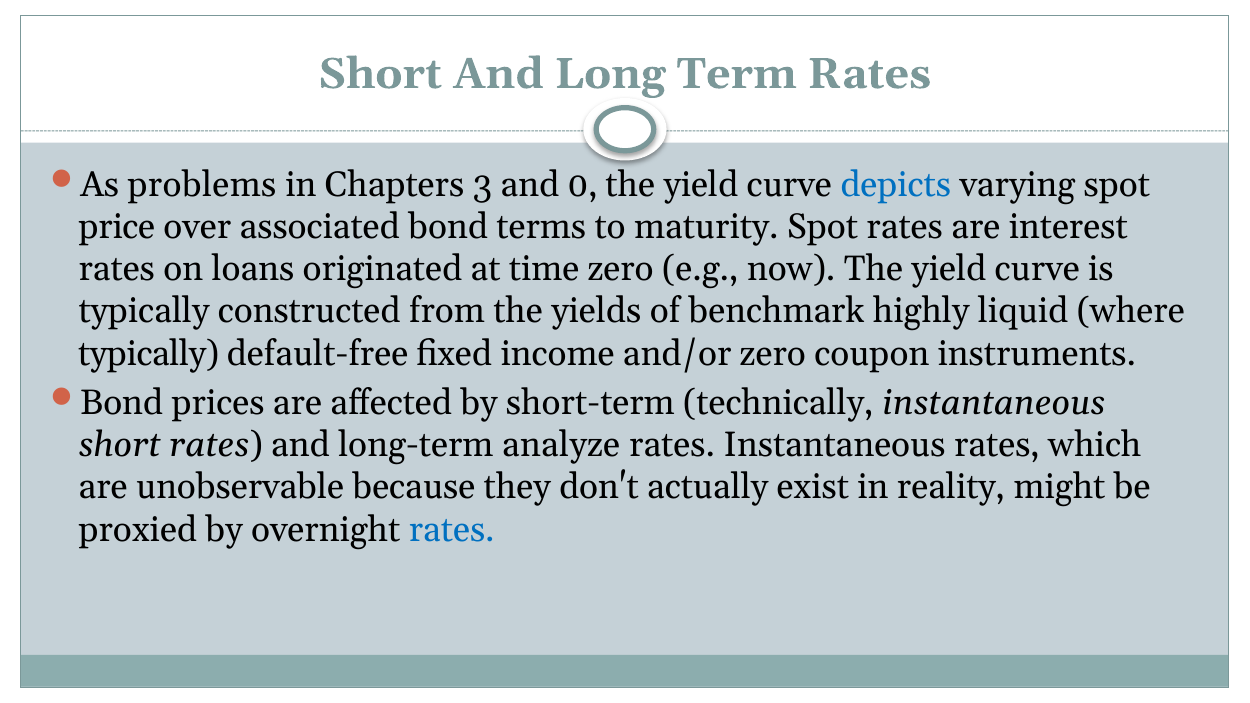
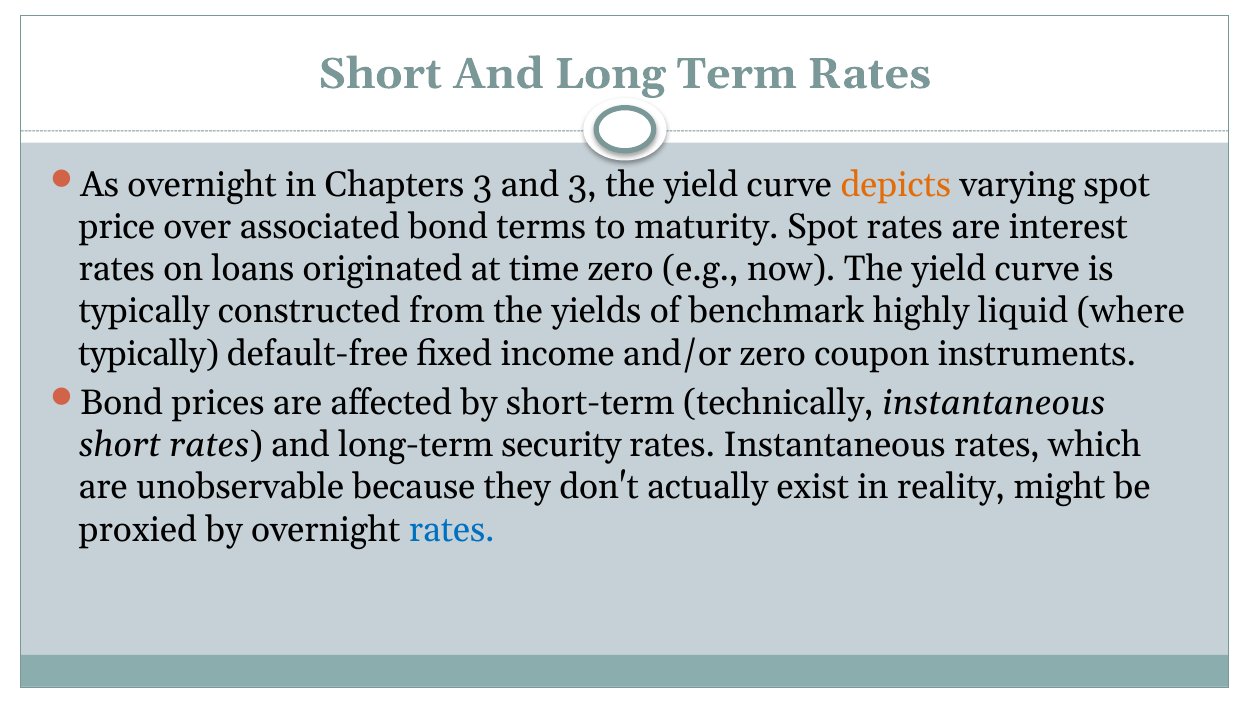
As problems: problems -> overnight
and 0: 0 -> 3
depicts colour: blue -> orange
analyze: analyze -> security
